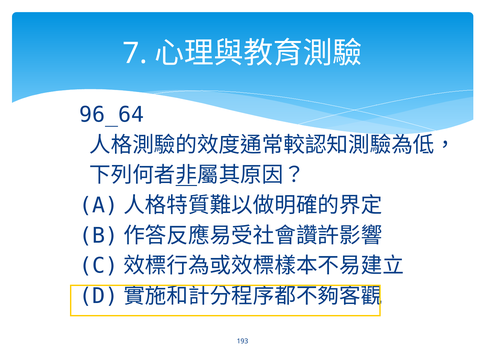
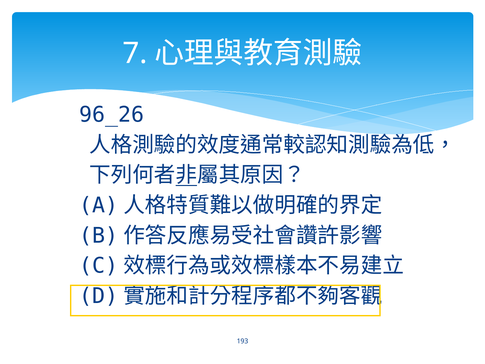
96_64: 96_64 -> 96_26
